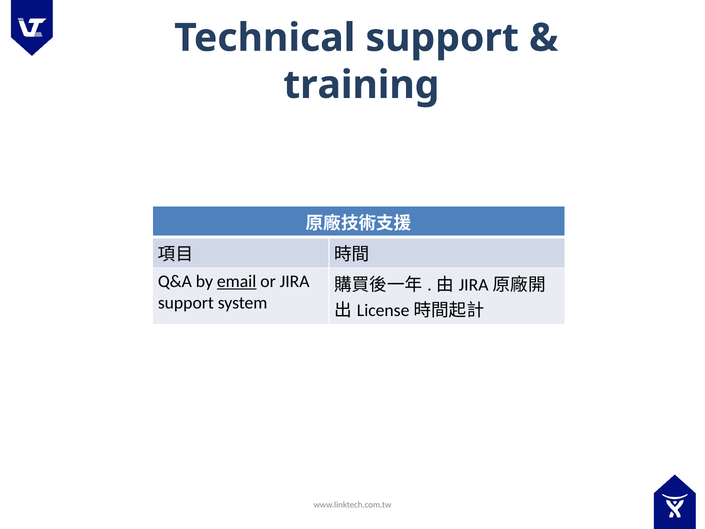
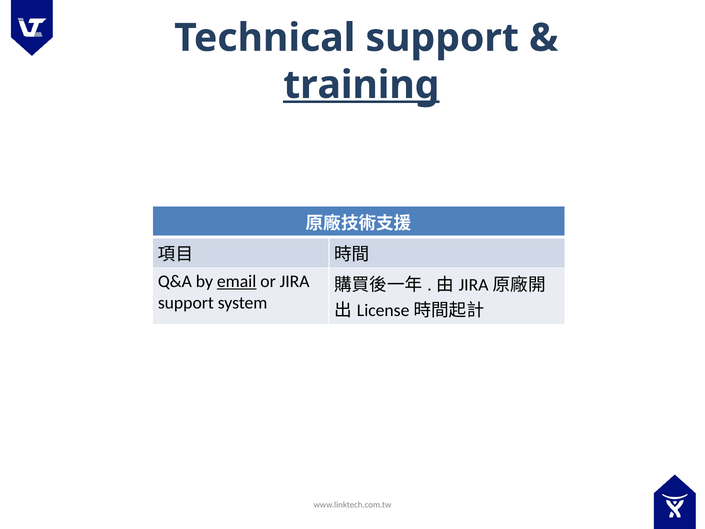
training underline: none -> present
